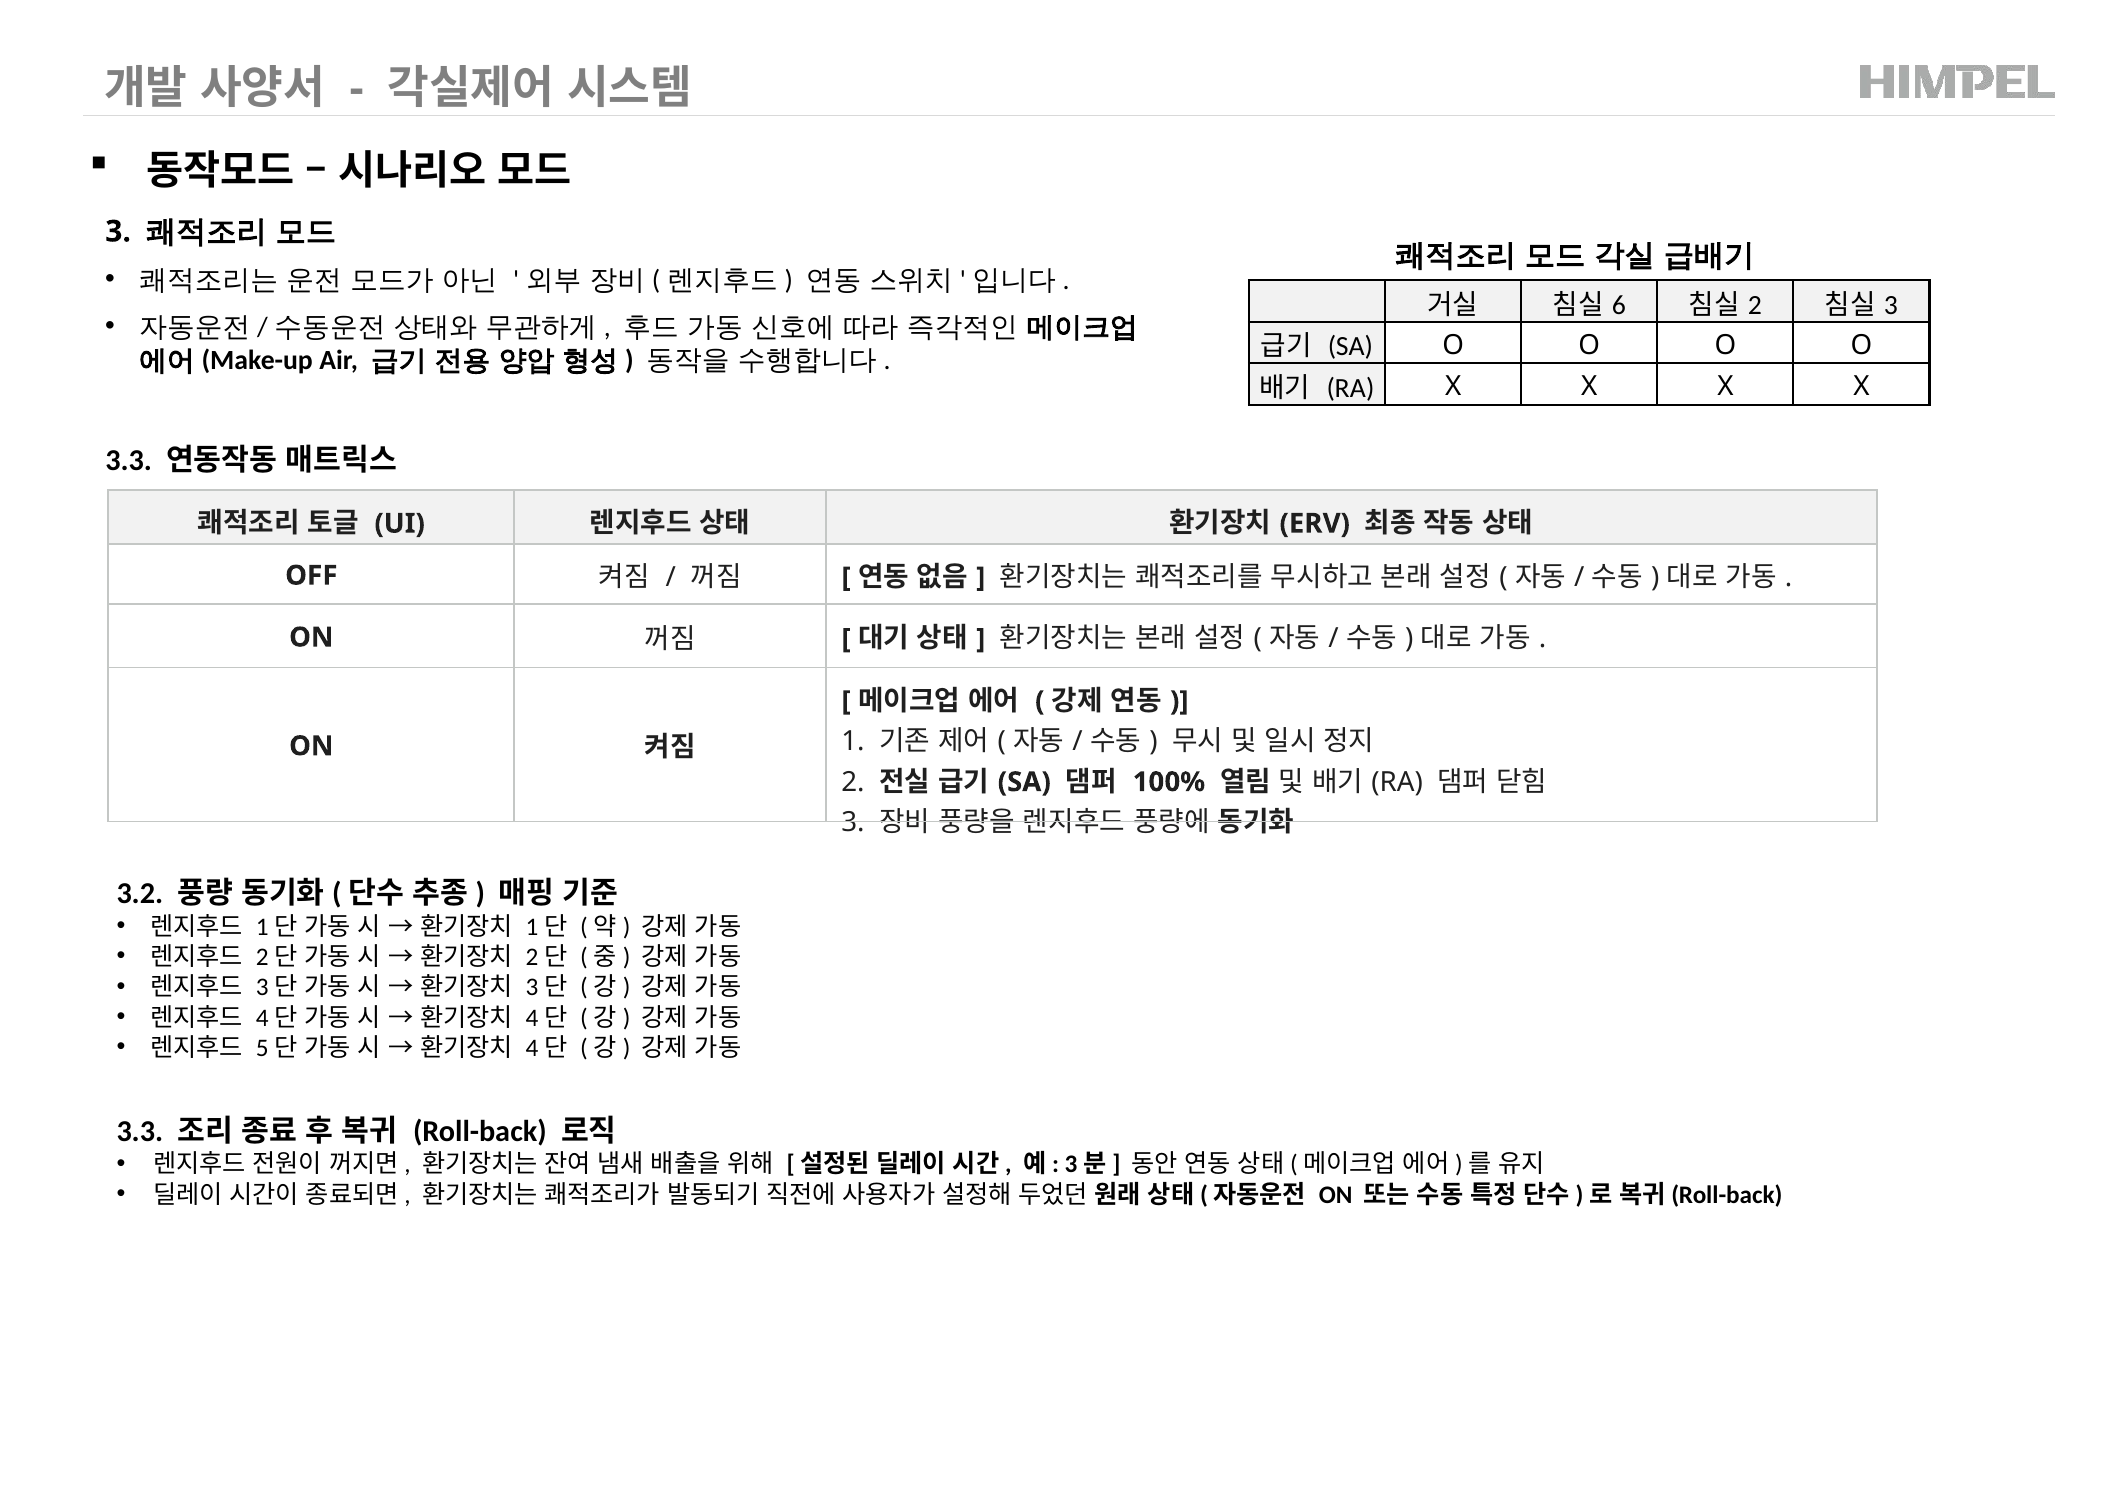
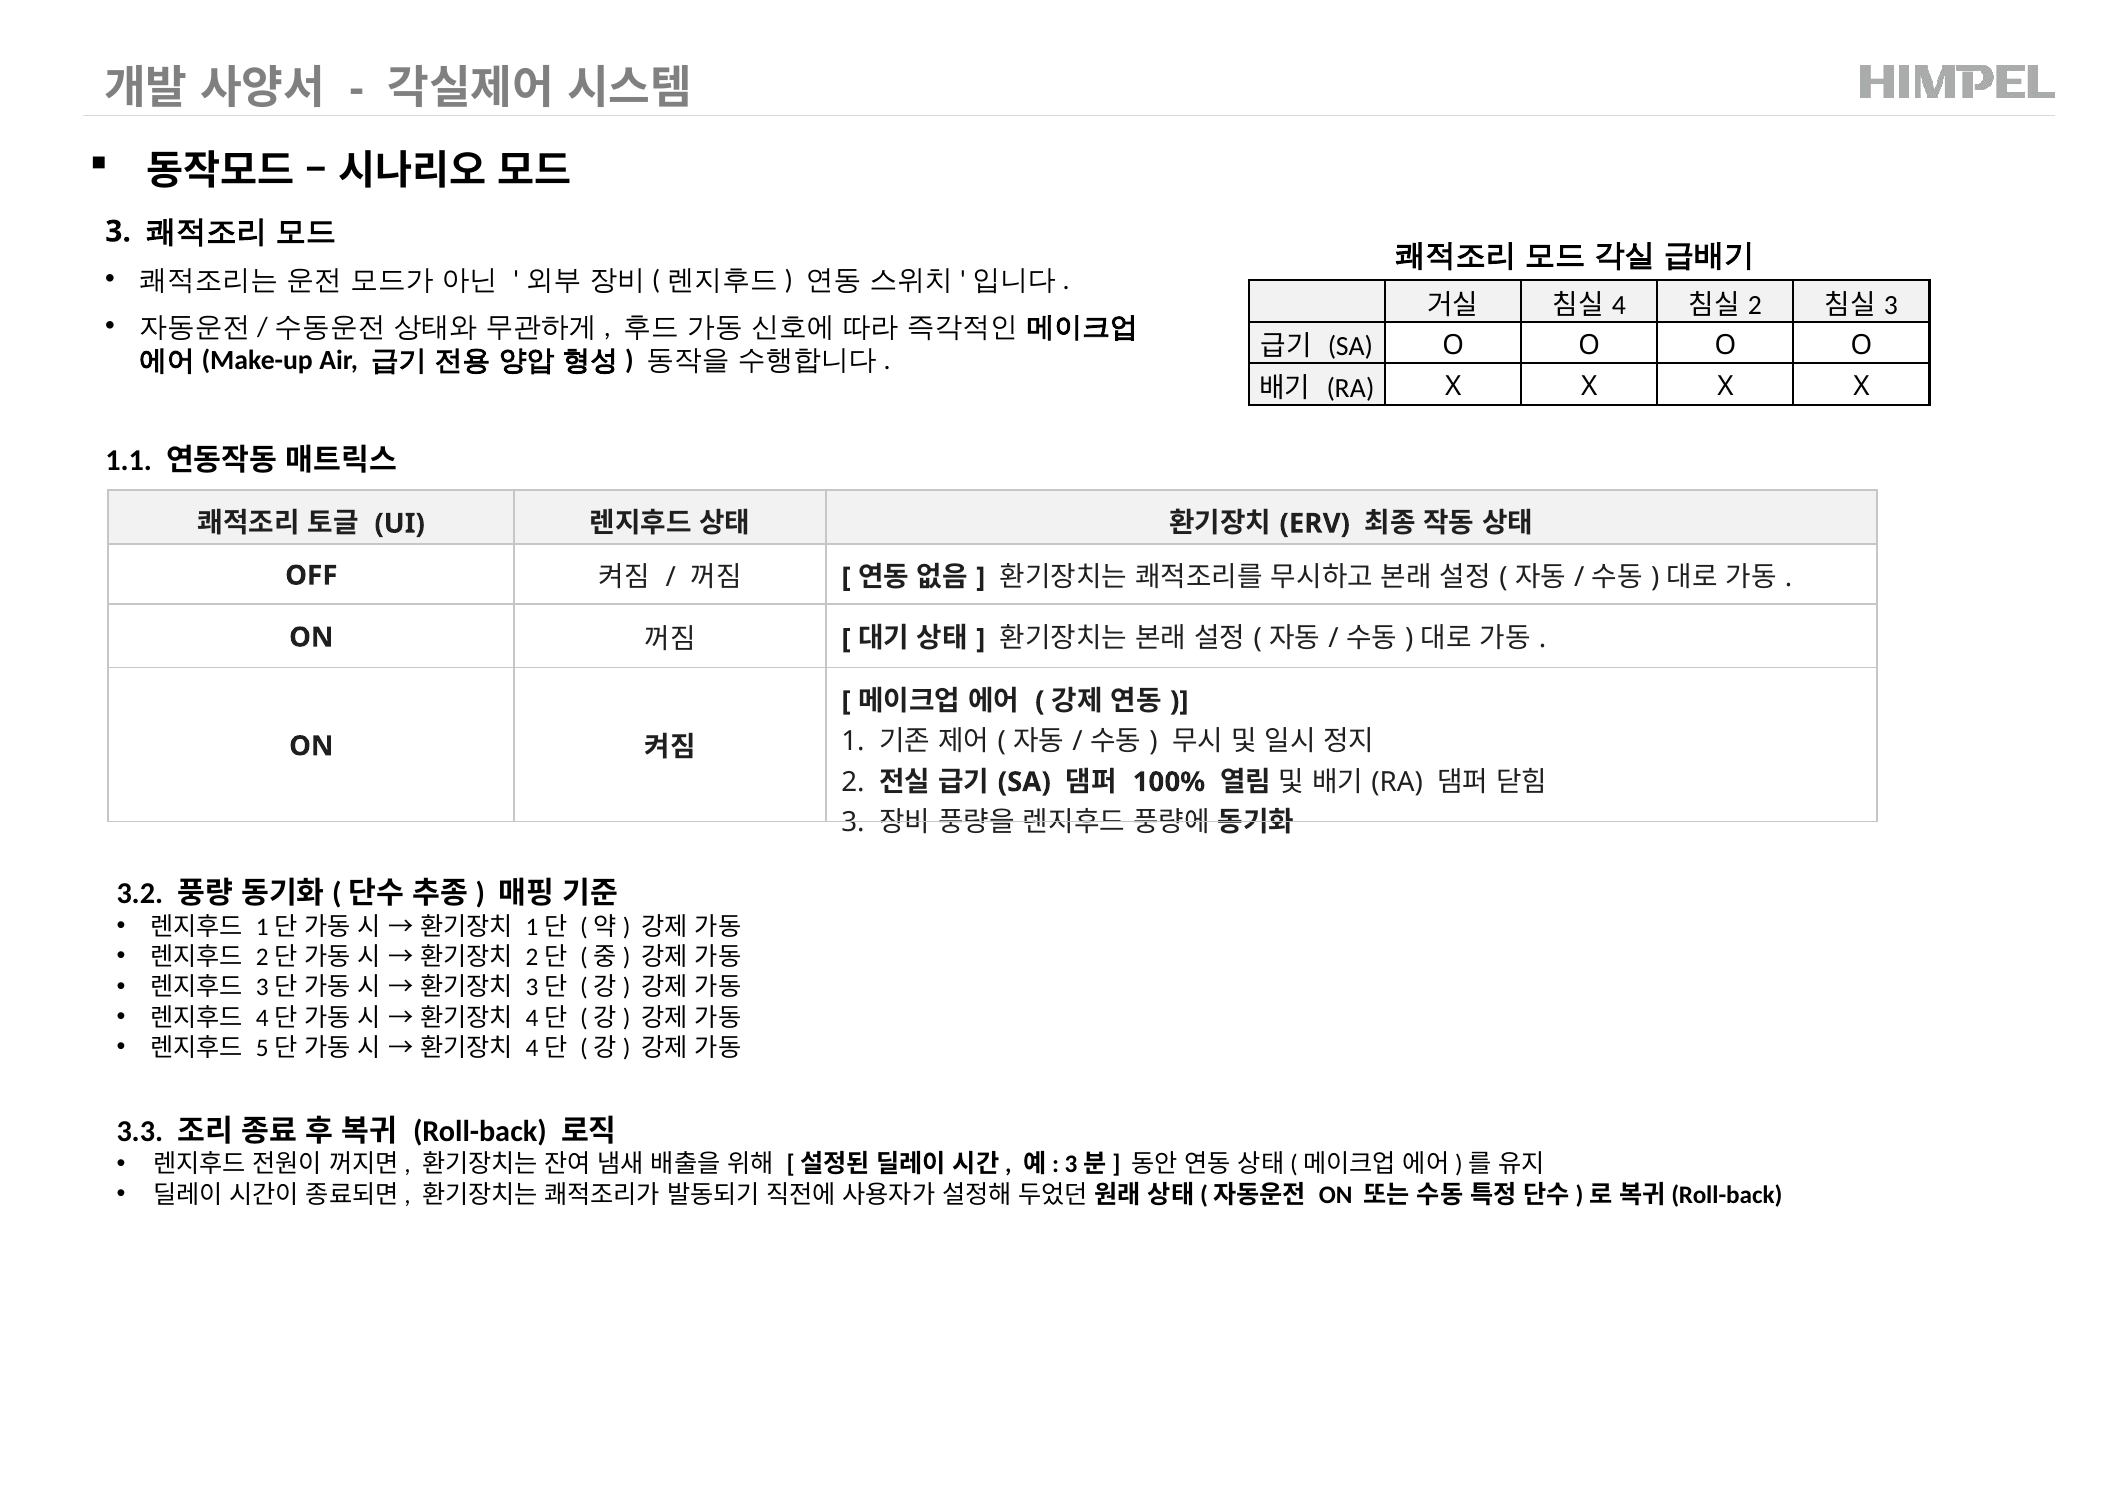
6: 6 -> 4
3.3 at (129, 460): 3.3 -> 1.1
